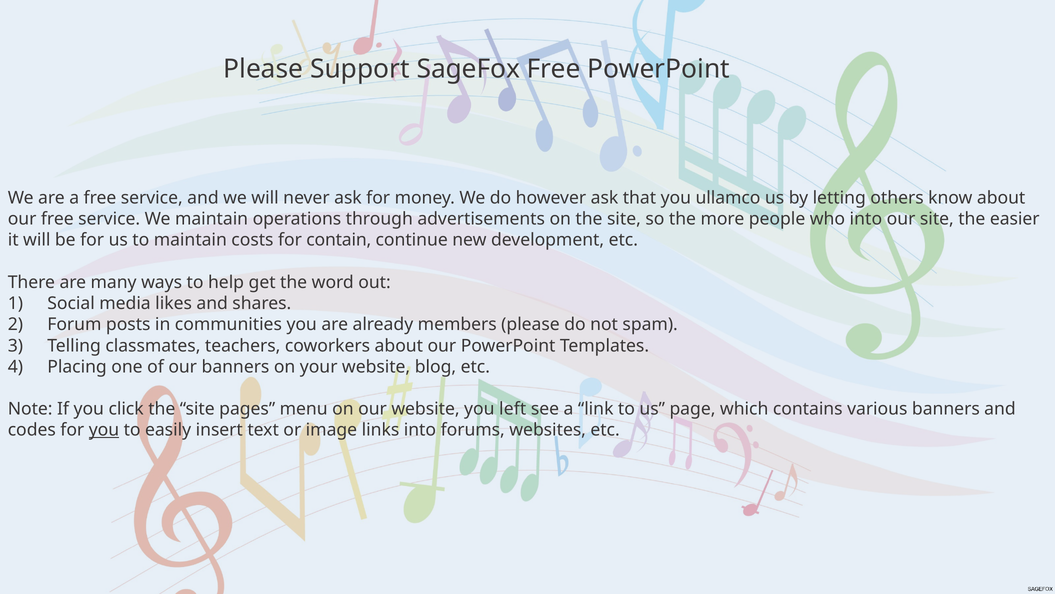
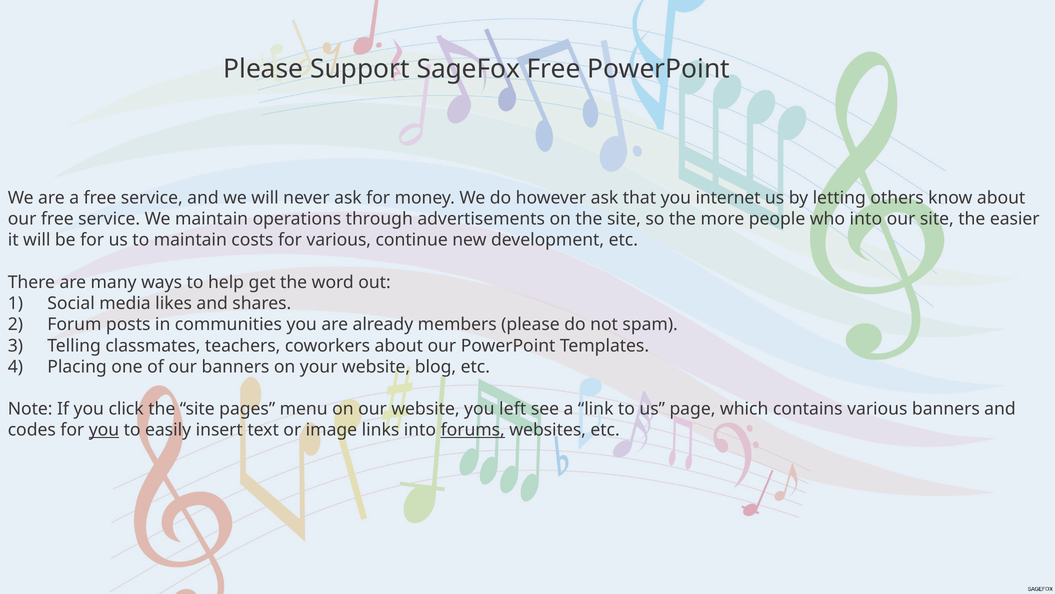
ullamco: ullamco -> internet
for contain: contain -> various
forums underline: none -> present
